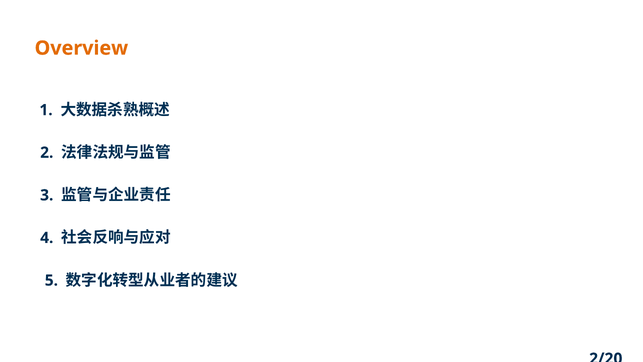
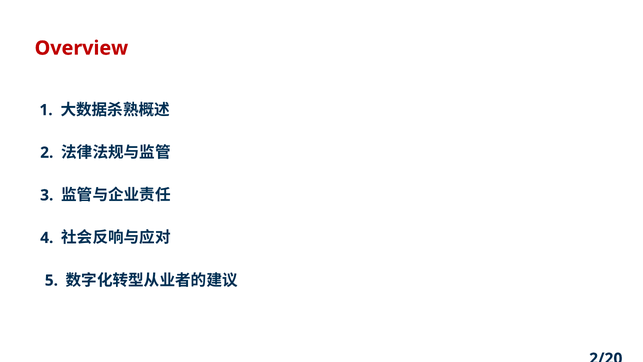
Overview colour: orange -> red
